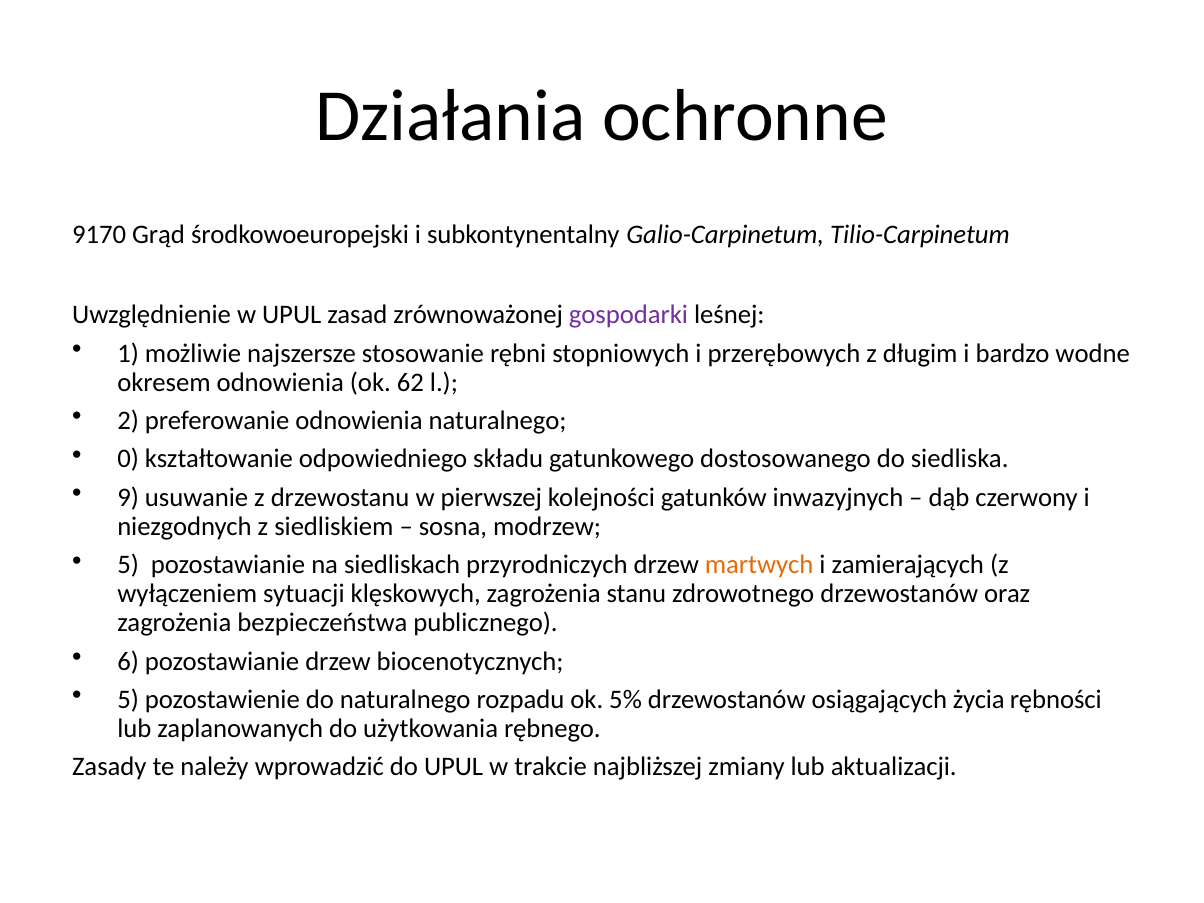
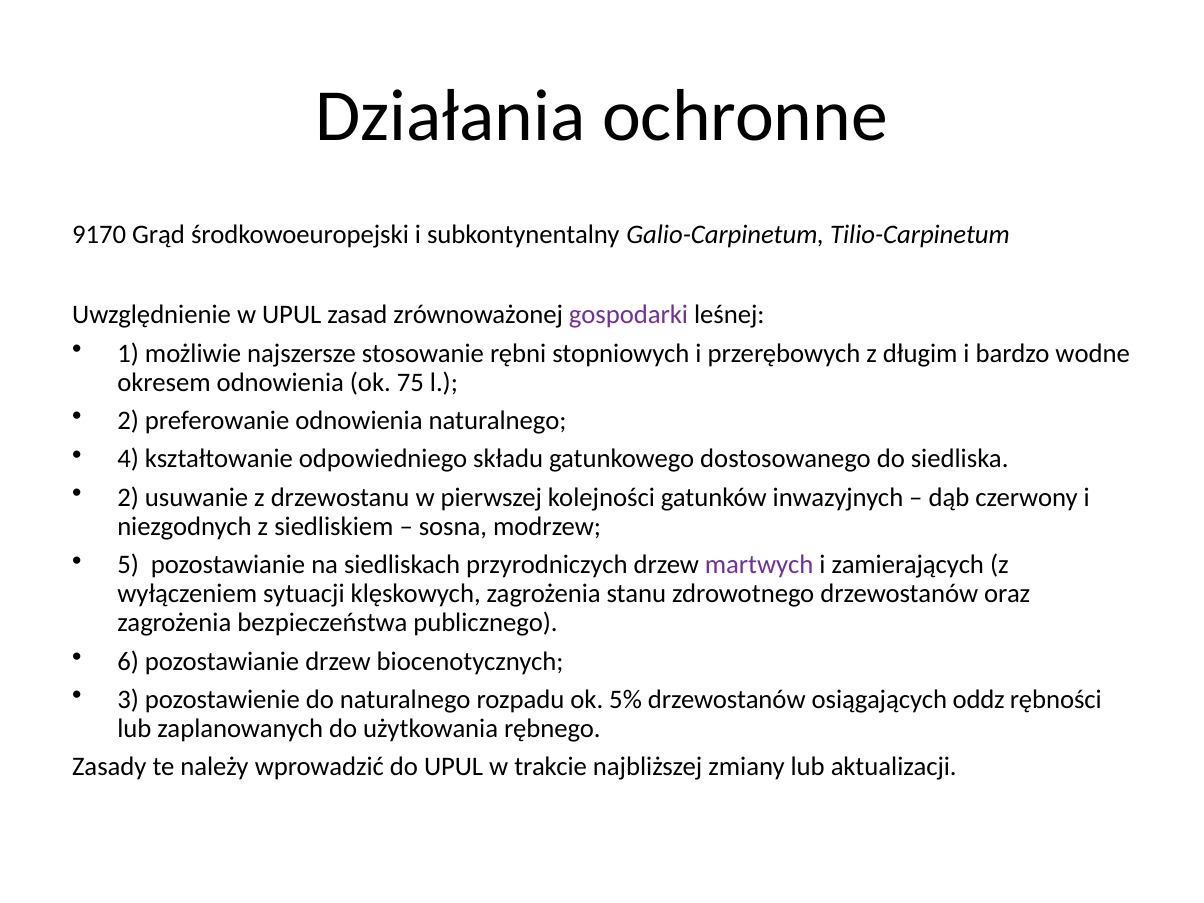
62: 62 -> 75
0: 0 -> 4
9 at (128, 498): 9 -> 2
martwych colour: orange -> purple
5 at (128, 700): 5 -> 3
życia: życia -> oddz
